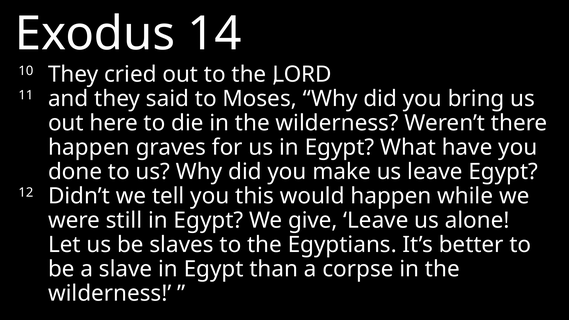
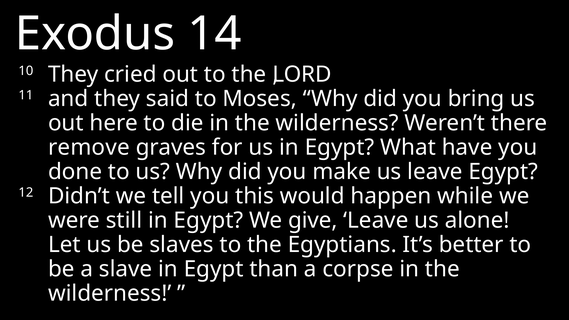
happen at (89, 148): happen -> remove
